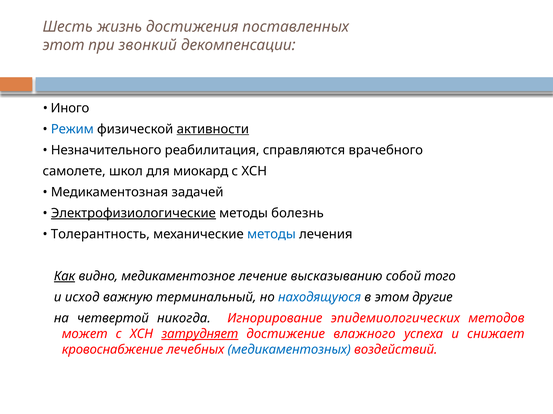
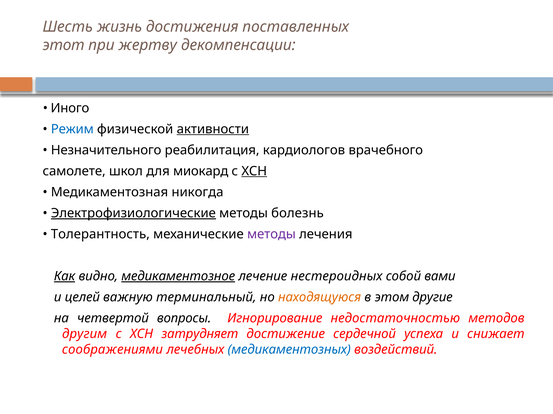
звонкий: звонкий -> жертву
справляются: справляются -> кардиологов
ХСН at (254, 171) underline: none -> present
задачей: задачей -> никогда
методы at (271, 235) colour: blue -> purple
медикаментозное underline: none -> present
высказыванию: высказыванию -> нестероидных
того: того -> вами
исход: исход -> целей
находящуюся colour: blue -> orange
никогда: никогда -> вопросы
эпидемиологических: эпидемиологических -> недостаточностью
может: может -> другим
затрудняет underline: present -> none
влажного: влажного -> сердечной
кровоснабжение: кровоснабжение -> соображениями
